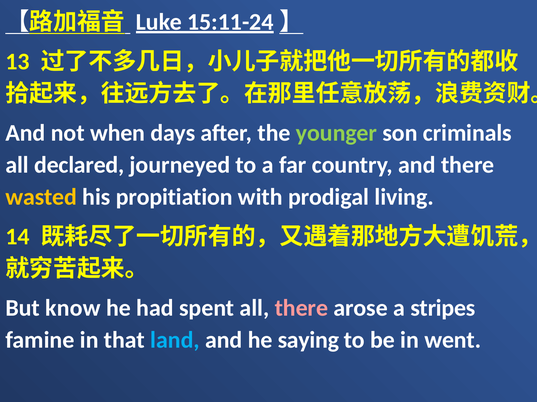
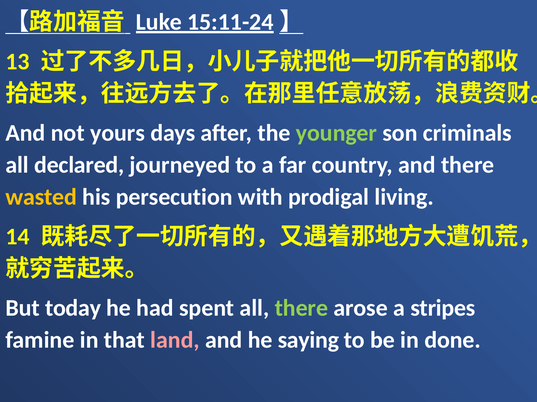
when: when -> yours
propitiation: propitiation -> persecution
know: know -> today
there at (301, 309) colour: pink -> light green
land colour: light blue -> pink
went: went -> done
